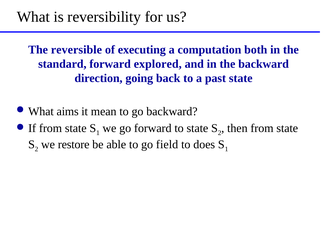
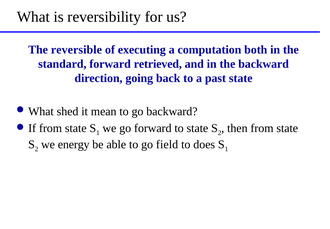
explored: explored -> retrieved
aims: aims -> shed
restore: restore -> energy
